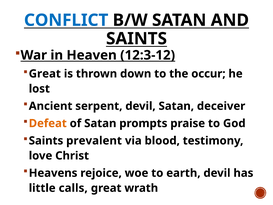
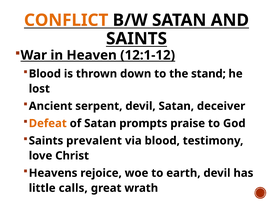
CONFLICT colour: blue -> orange
12:3-12: 12:3-12 -> 12:1-12
Great at (45, 74): Great -> Blood
occur: occur -> stand
